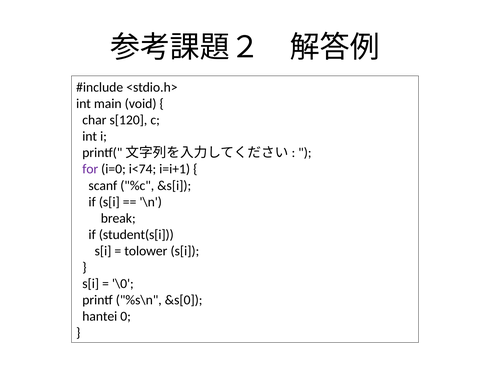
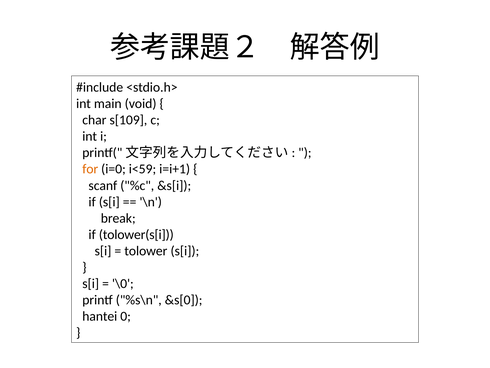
s[120: s[120 -> s[109
for colour: purple -> orange
i<74: i<74 -> i<59
student(s[i: student(s[i -> tolower(s[i
